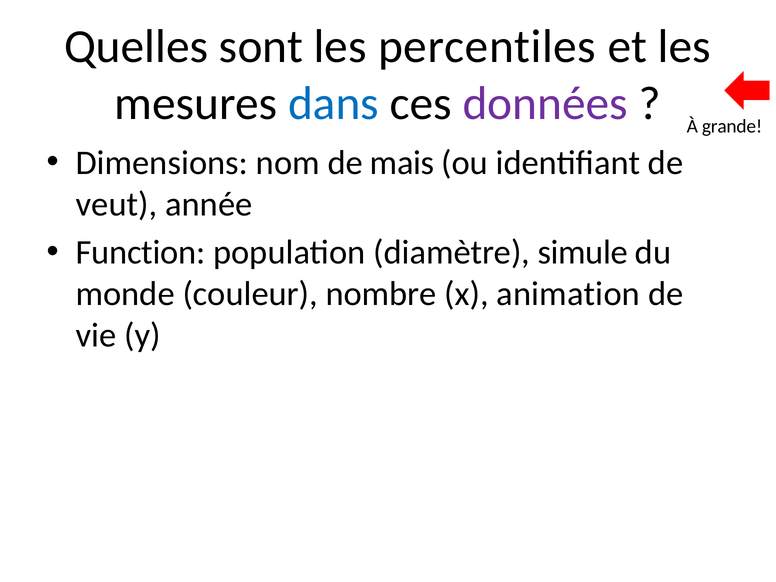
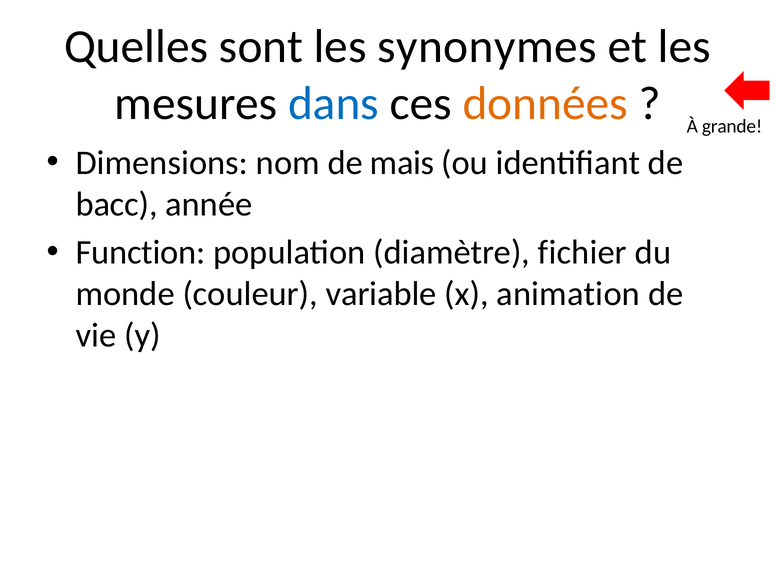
percentiles: percentiles -> synonymes
données colour: purple -> orange
veut: veut -> bacc
simule: simule -> fichier
nombre: nombre -> variable
